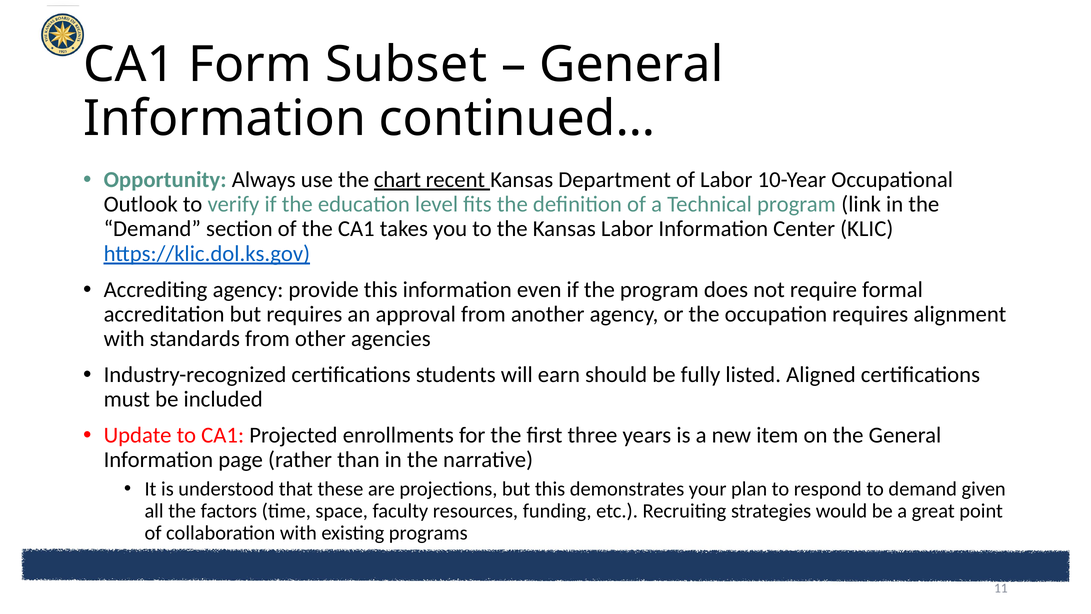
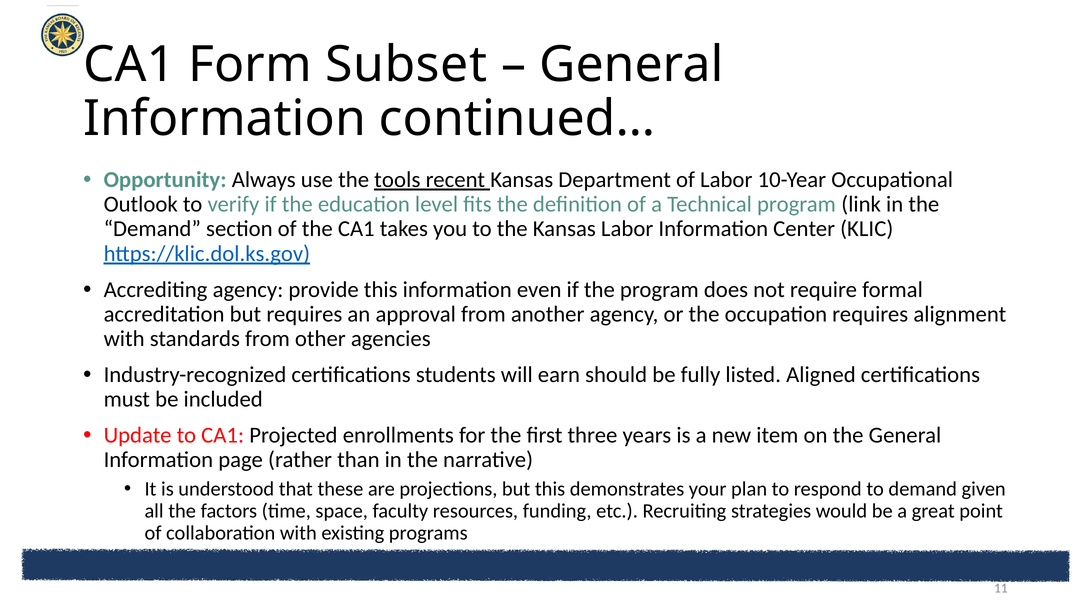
chart: chart -> tools
